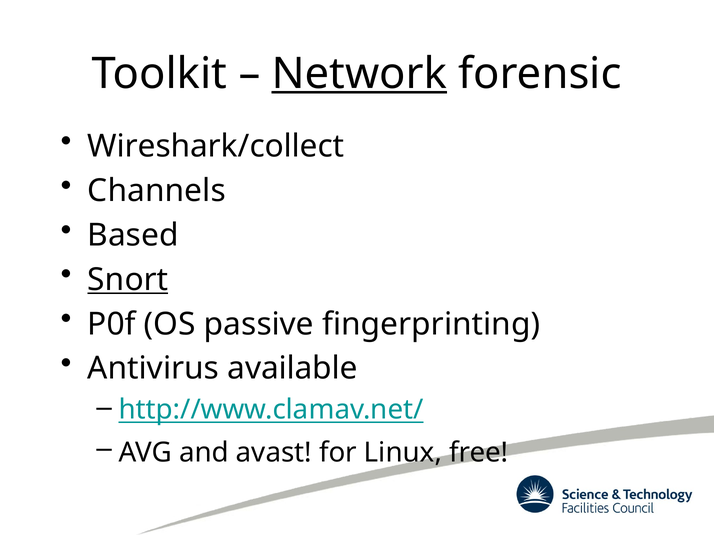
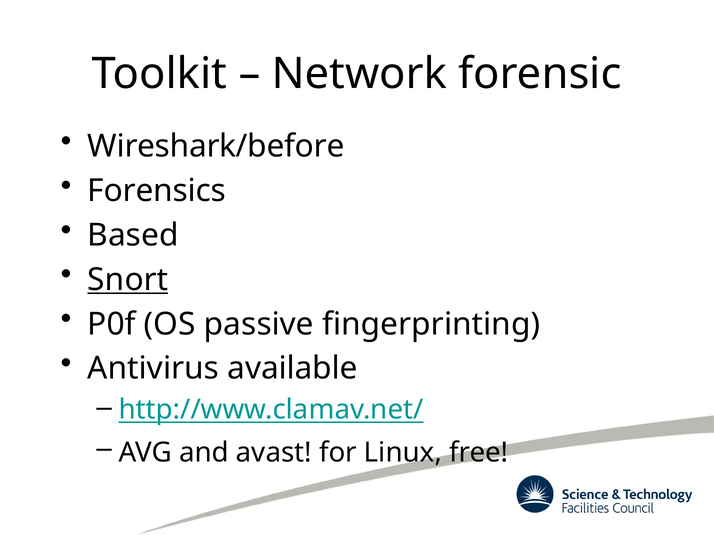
Network underline: present -> none
Wireshark/collect: Wireshark/collect -> Wireshark/before
Channels: Channels -> Forensics
